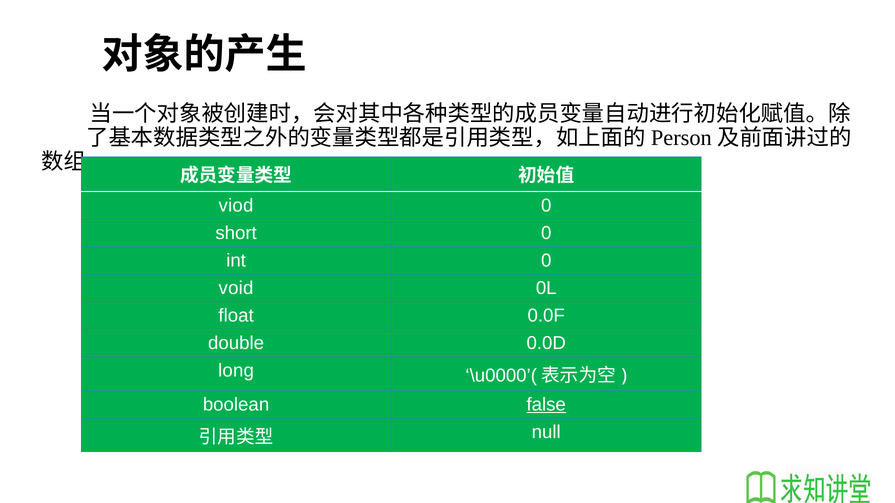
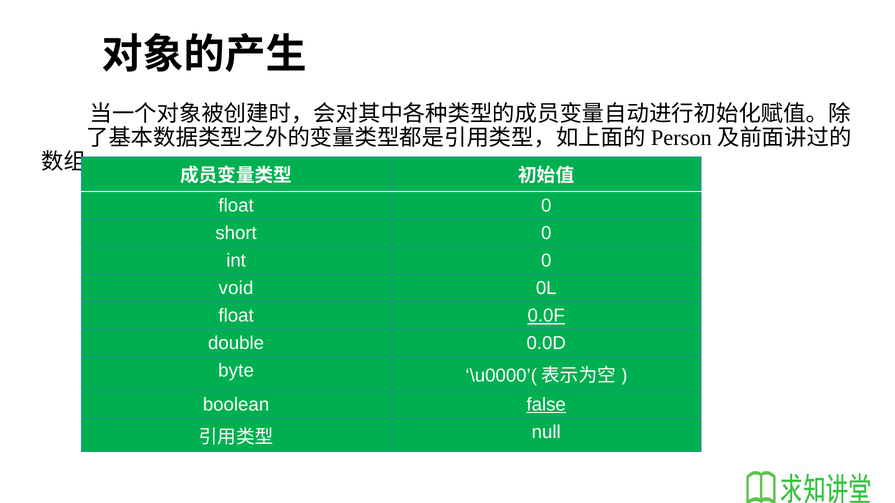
viod at (236, 206): viod -> float
0.0F underline: none -> present
long: long -> byte
